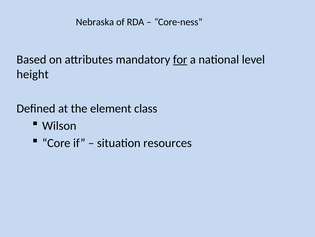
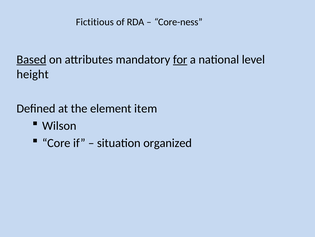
Nebraska: Nebraska -> Fictitious
Based underline: none -> present
class: class -> item
resources: resources -> organized
